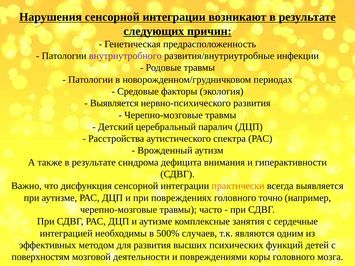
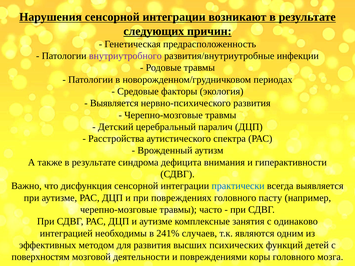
практически colour: orange -> blue
точно: точно -> пасту
сердечные: сердечные -> одинаково
500%: 500% -> 241%
